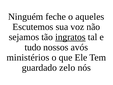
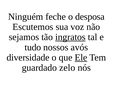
aqueles: aqueles -> desposa
ministérios: ministérios -> diversidade
Ele underline: none -> present
